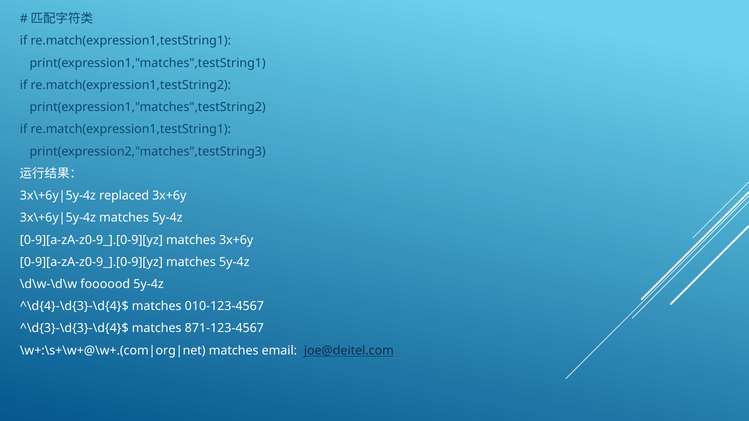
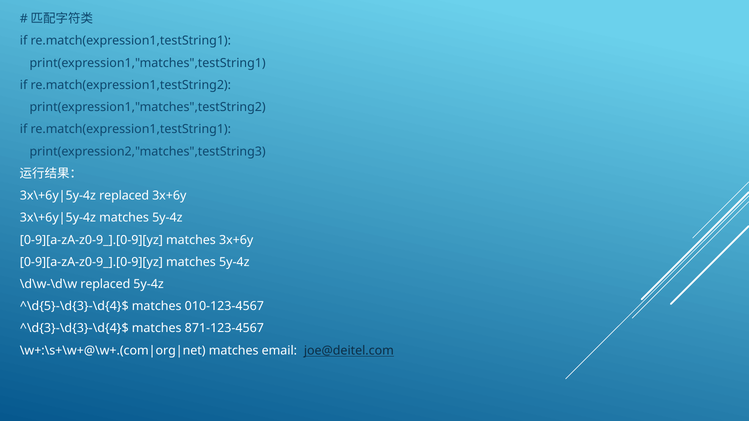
\d\w-\d\w foooood: foooood -> replaced
^\d{4}-\d{3}-\d{4}$: ^\d{4}-\d{3}-\d{4}$ -> ^\d{5}-\d{3}-\d{4}$
